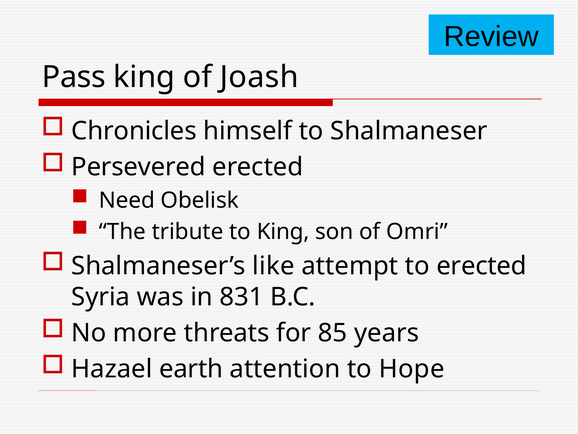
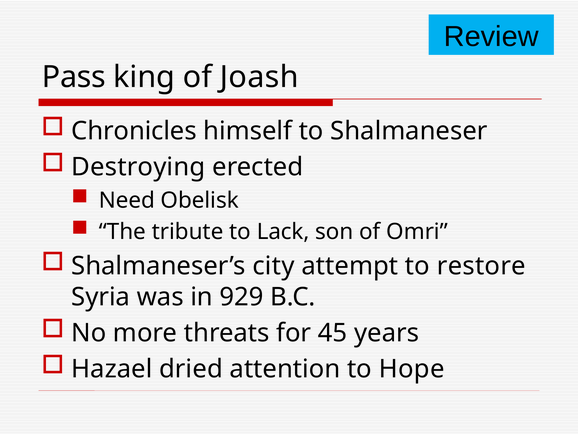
Persevered: Persevered -> Destroying
to King: King -> Lack
like: like -> city
to erected: erected -> restore
831: 831 -> 929
85: 85 -> 45
earth: earth -> dried
